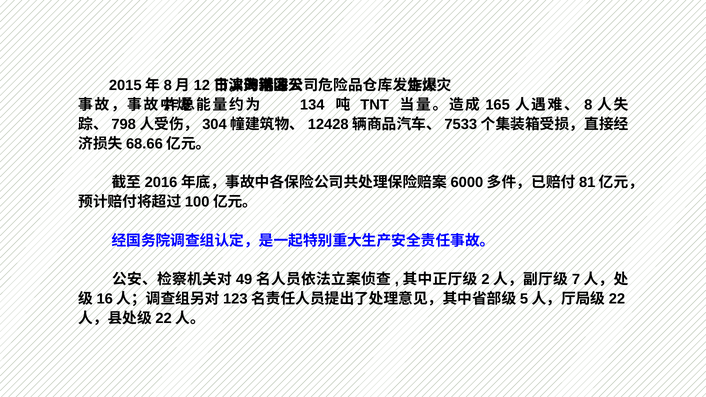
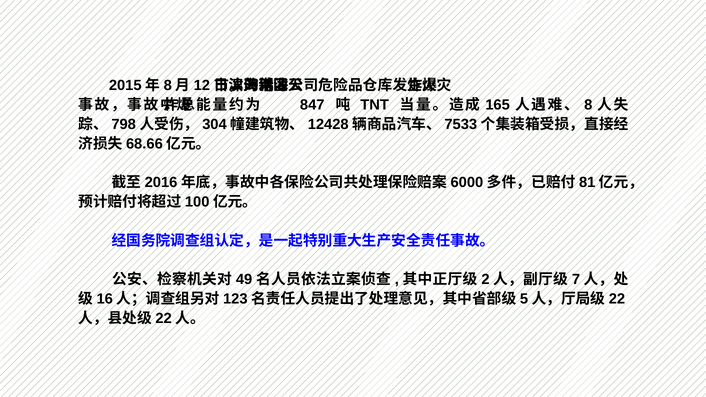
134: 134 -> 847
